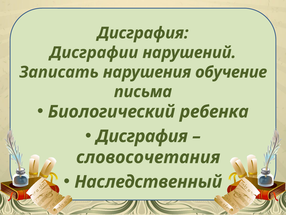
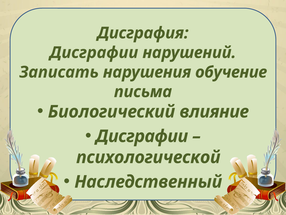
ребенка: ребенка -> влияние
Дисграфия at (142, 136): Дисграфия -> Дисграфии
словосочетания: словосочетания -> психологической
